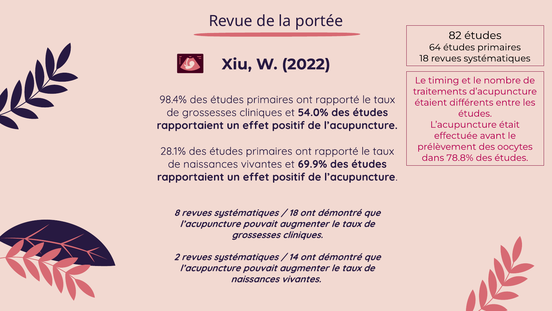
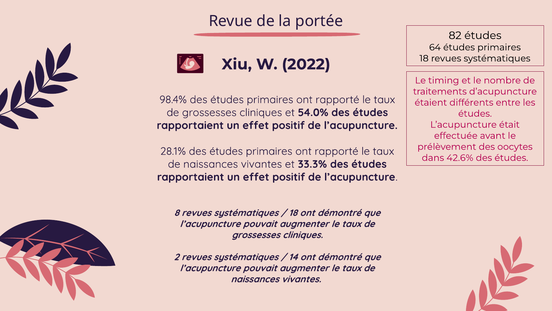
78.8%: 78.8% -> 42.6%
69.9%: 69.9% -> 33.3%
